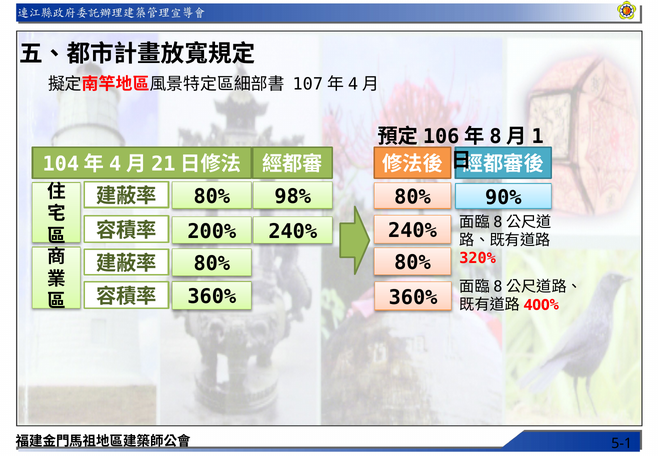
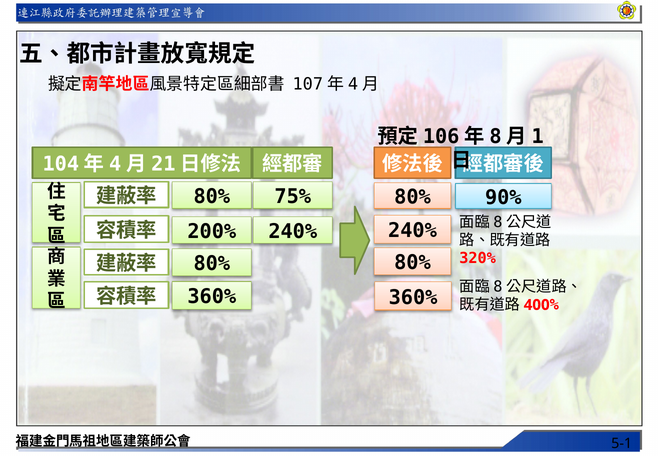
98%: 98% -> 75%
